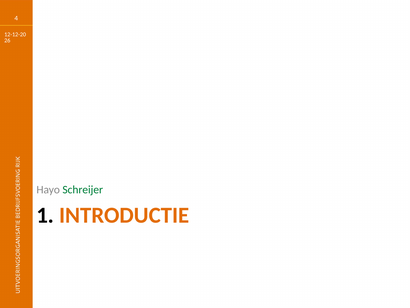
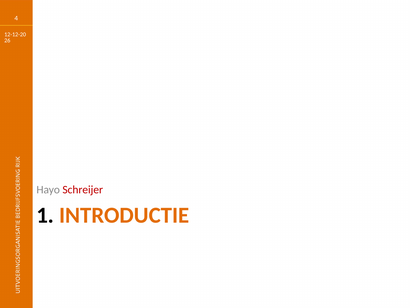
Schreijer colour: green -> red
